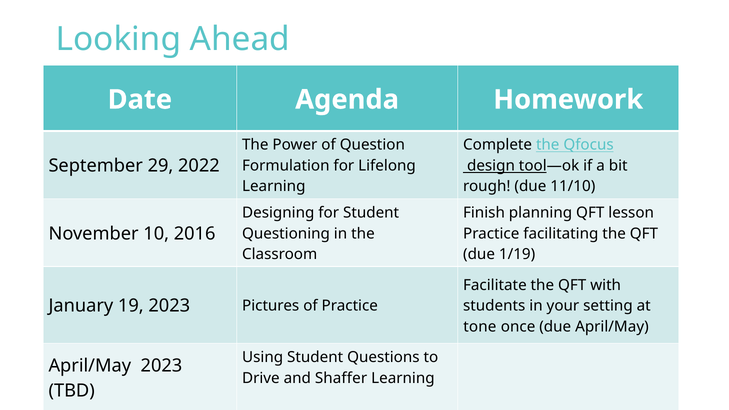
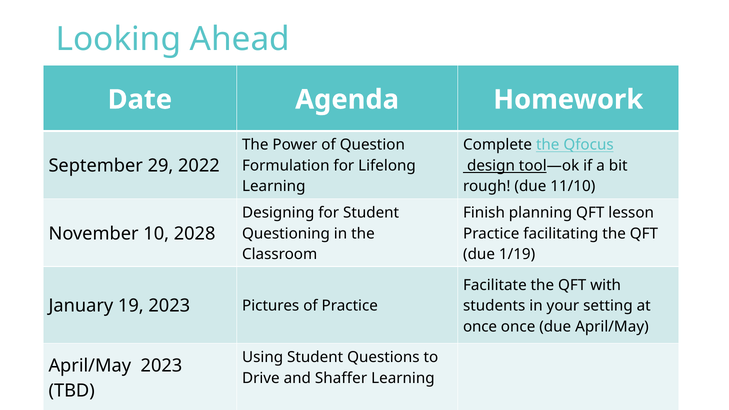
2016: 2016 -> 2028
tone at (480, 327): tone -> once
